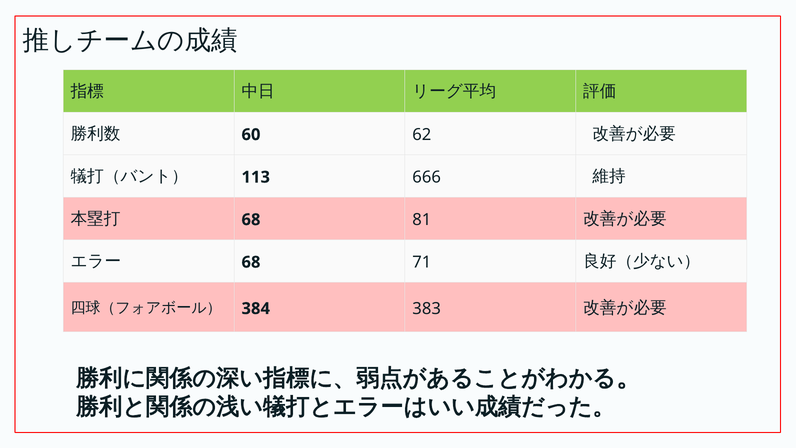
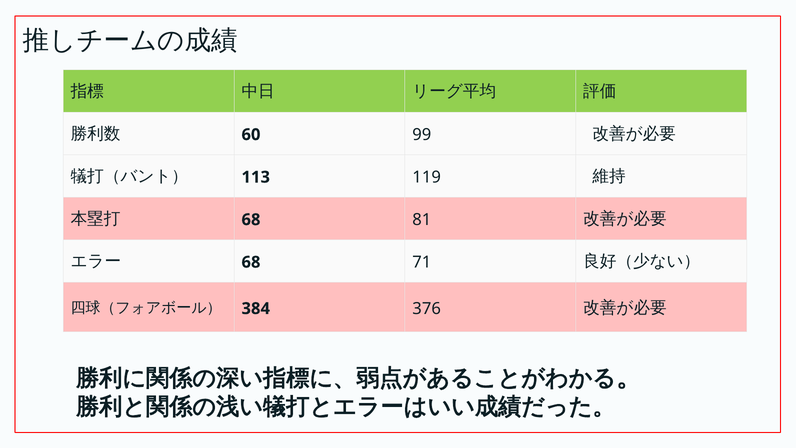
62: 62 -> 99
666: 666 -> 119
383: 383 -> 376
